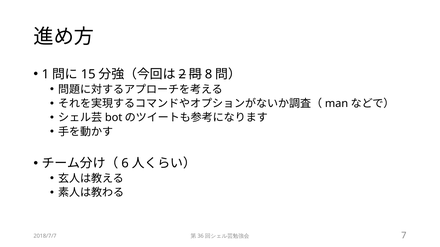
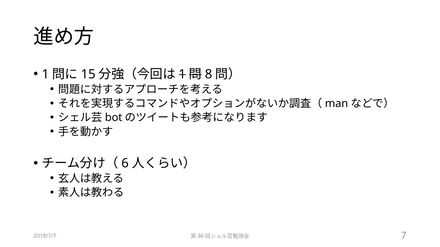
2 at (182, 74): 2 -> 1
